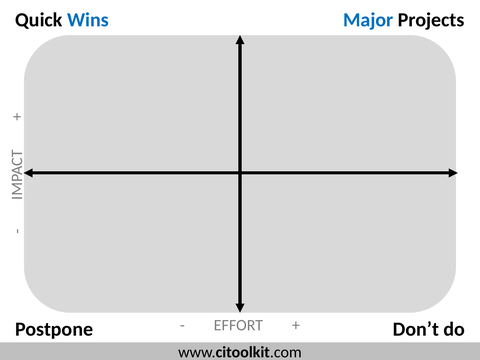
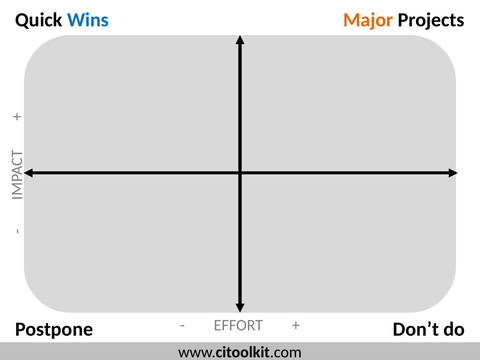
Major colour: blue -> orange
